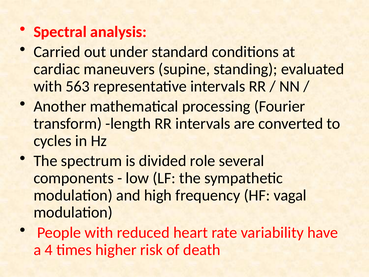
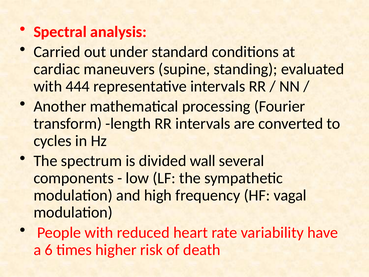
563: 563 -> 444
role: role -> wall
4: 4 -> 6
